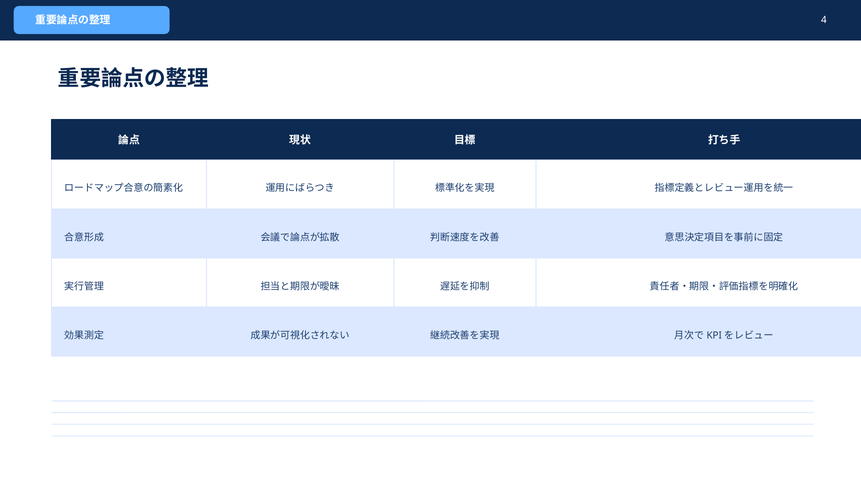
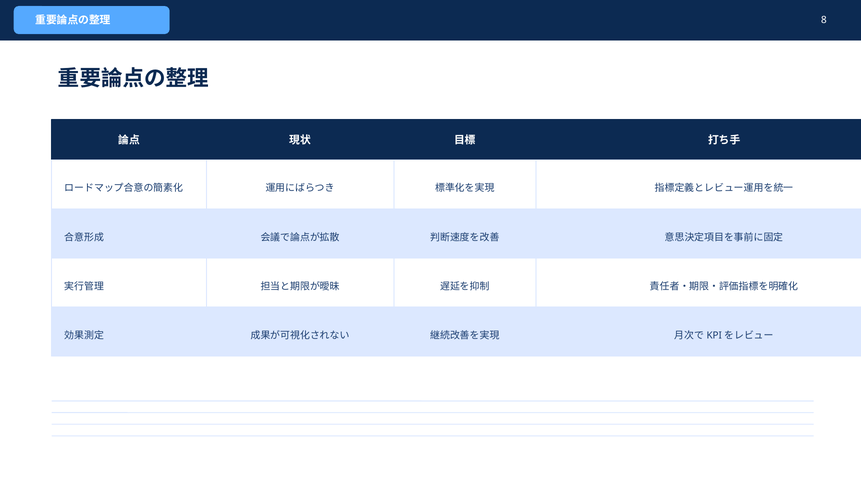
4: 4 -> 8
